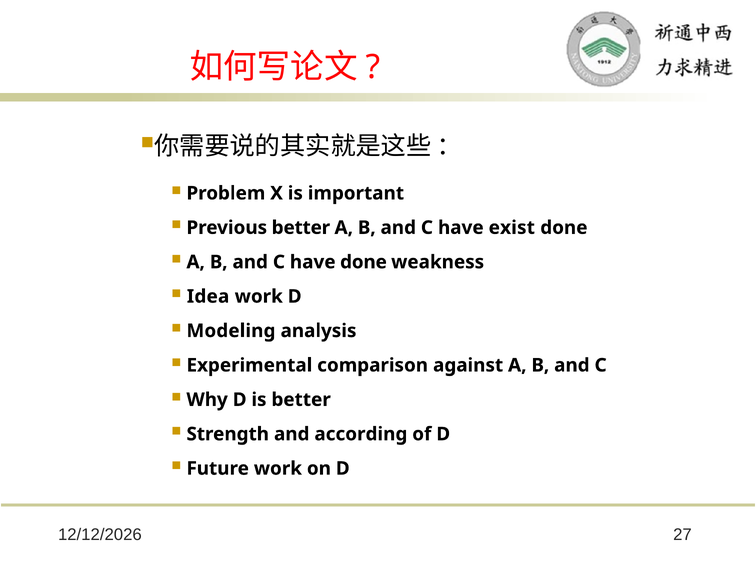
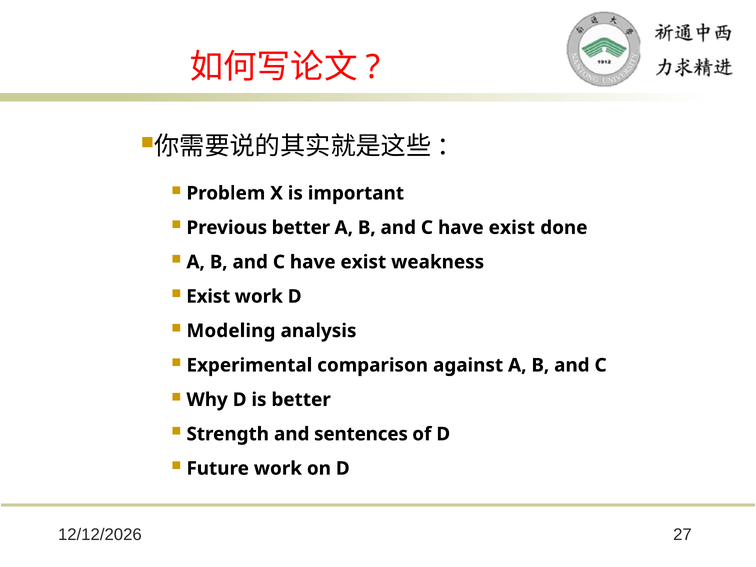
done at (363, 262): done -> exist
Idea at (208, 296): Idea -> Exist
according: according -> sentences
